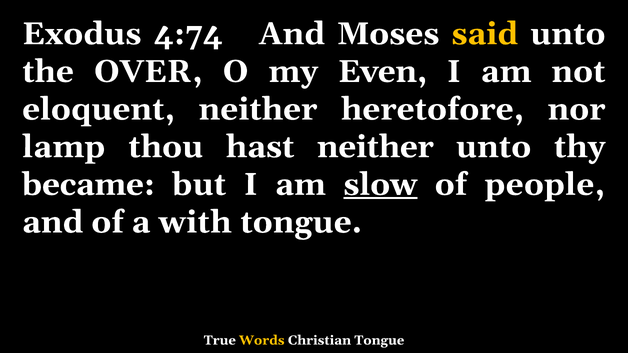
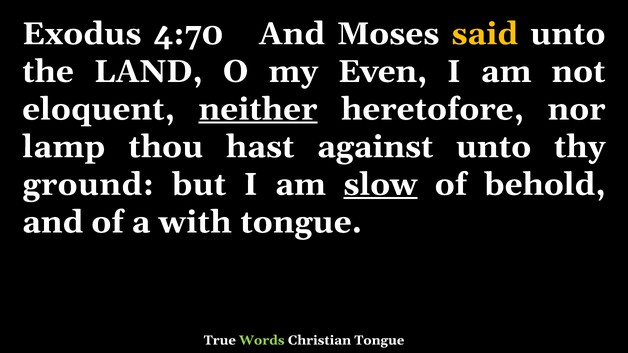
4:74: 4:74 -> 4:70
OVER: OVER -> LAND
neither at (258, 109) underline: none -> present
hast neither: neither -> against
became: became -> ground
people: people -> behold
Words colour: yellow -> light green
